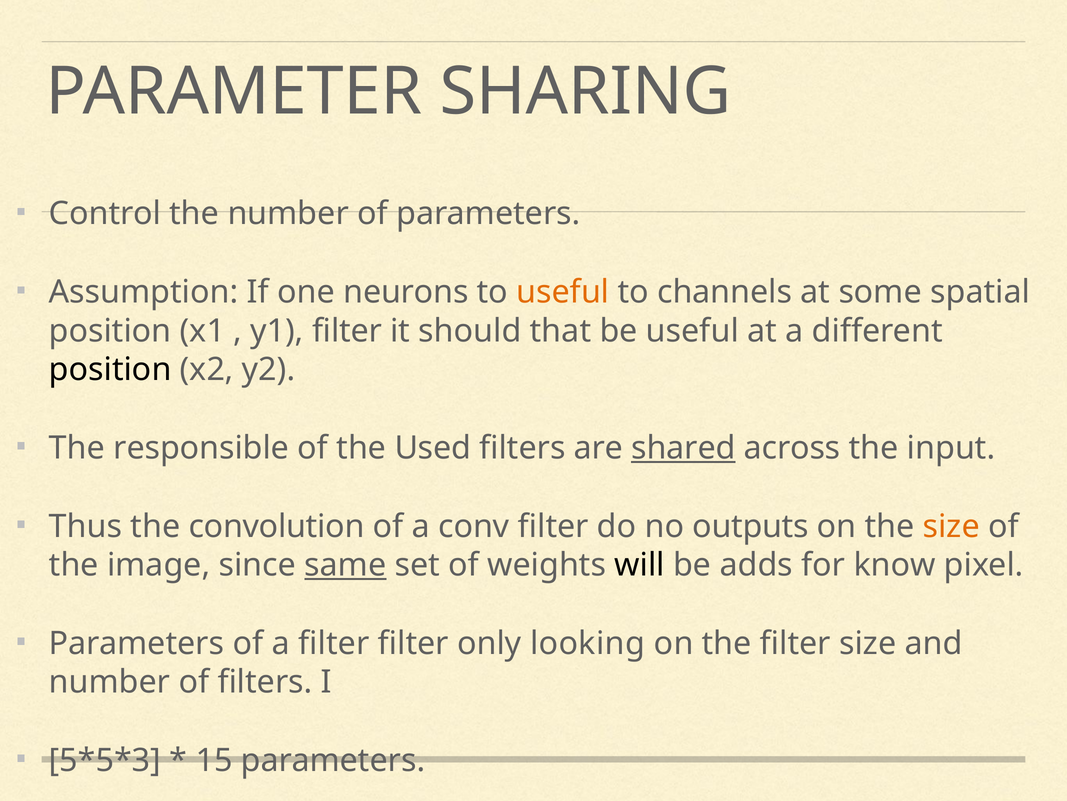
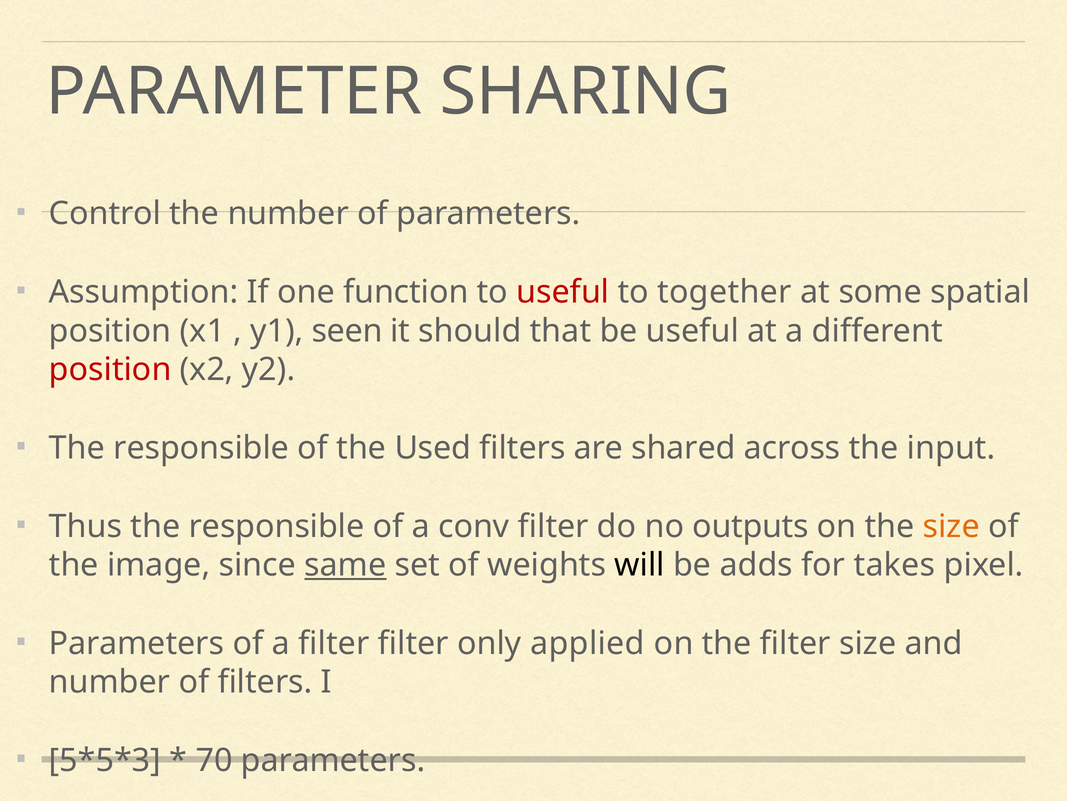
neurons: neurons -> function
useful at (563, 292) colour: orange -> red
channels: channels -> together
y1 filter: filter -> seen
position at (110, 369) colour: black -> red
shared underline: present -> none
Thus the convolution: convolution -> responsible
know: know -> takes
looking: looking -> applied
15: 15 -> 70
